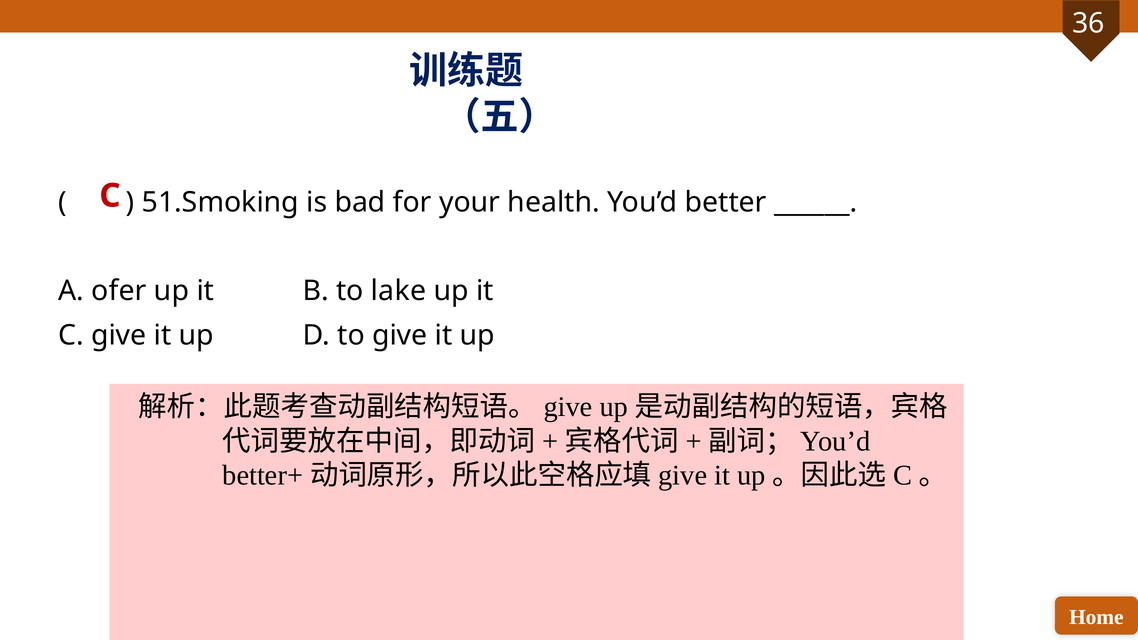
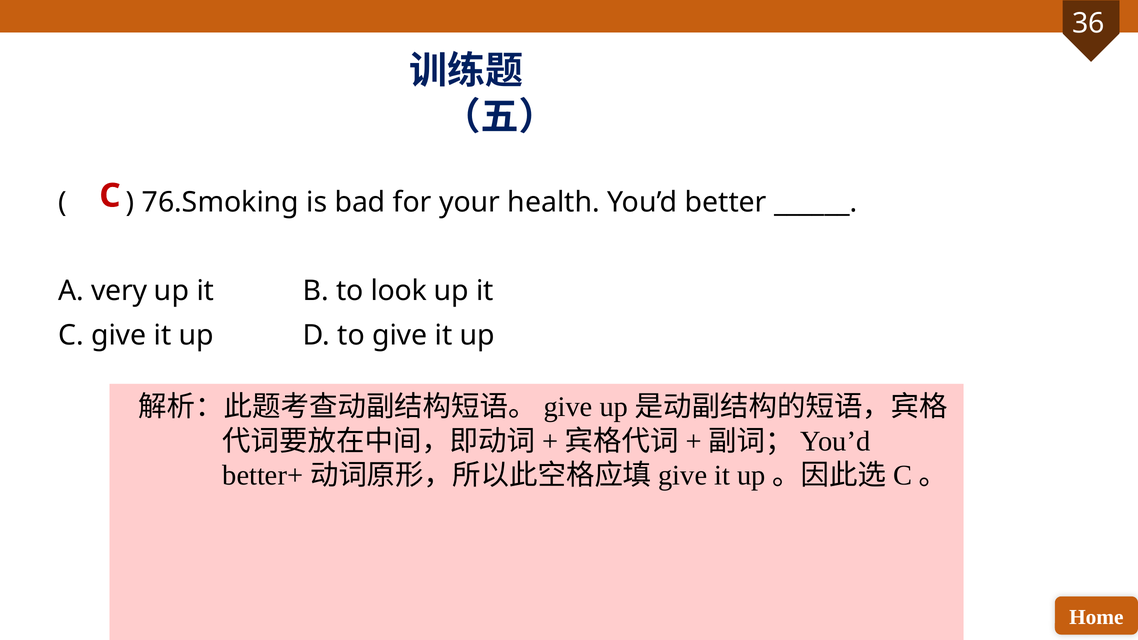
51.Smoking: 51.Smoking -> 76.Smoking
ofer: ofer -> very
lake: lake -> look
